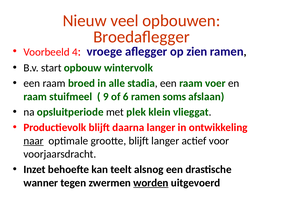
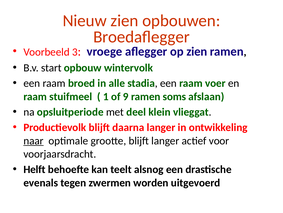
Nieuw veel: veel -> zien
4: 4 -> 3
9: 9 -> 1
6: 6 -> 9
plek: plek -> deel
Inzet: Inzet -> Helft
wanner: wanner -> evenals
worden underline: present -> none
